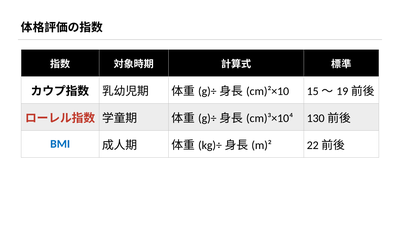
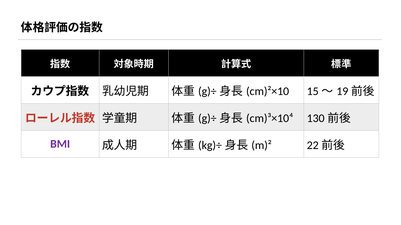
BMI colour: blue -> purple
